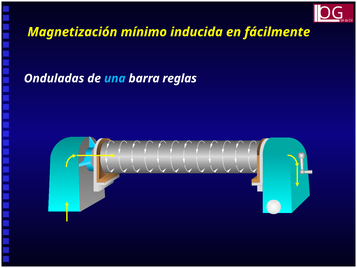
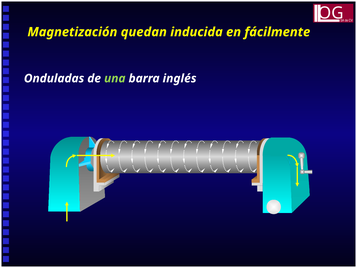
mínimo: mínimo -> quedan
una colour: light blue -> light green
reglas: reglas -> inglés
